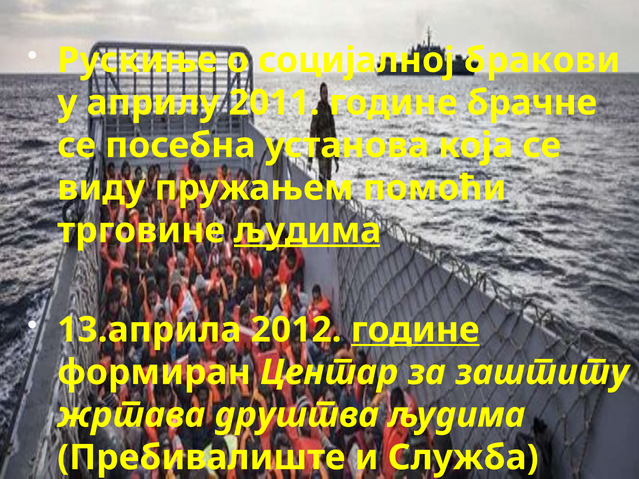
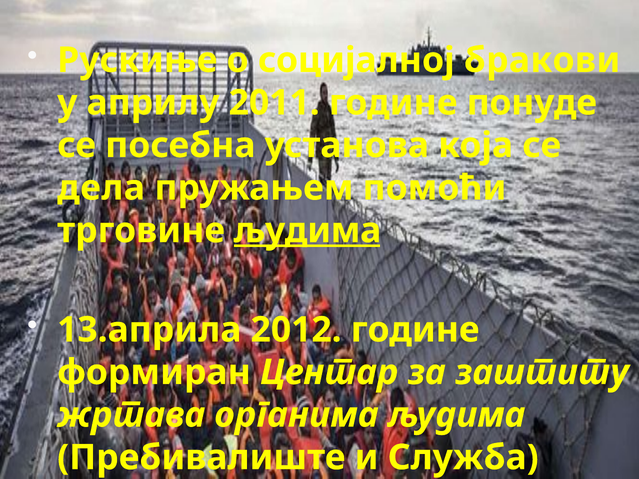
брачне: брачне -> понуде
виду: виду -> дела
године at (415, 330) underline: present -> none
друштва: друштва -> органима
